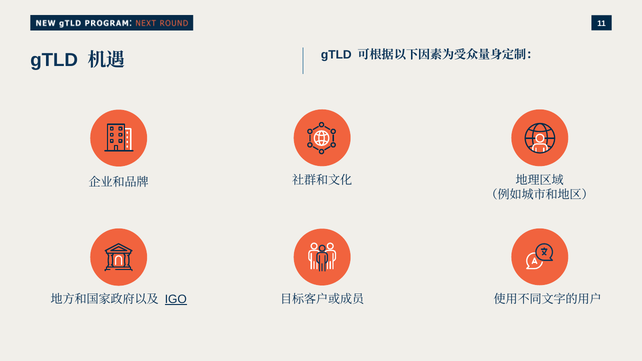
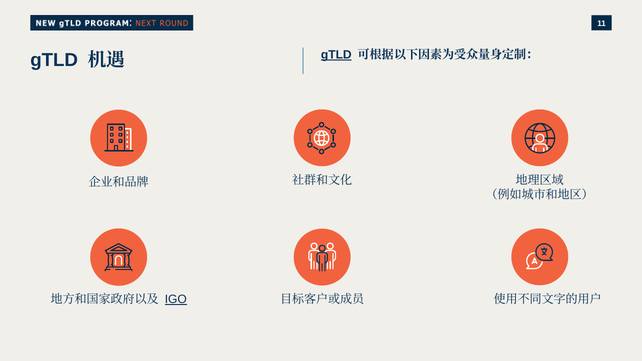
gTLD at (336, 55) underline: none -> present
